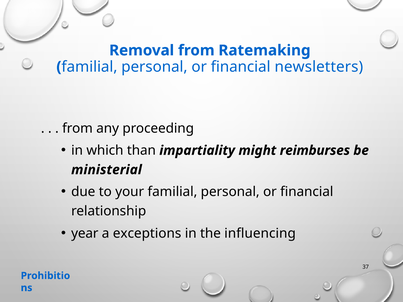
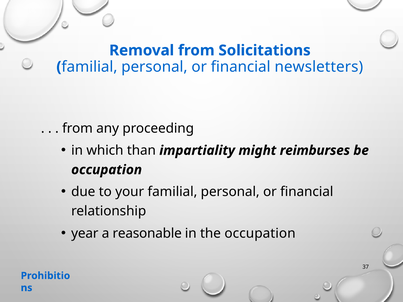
Ratemaking: Ratemaking -> Solicitations
ministerial at (107, 170): ministerial -> occupation
exceptions: exceptions -> reasonable
the influencing: influencing -> occupation
